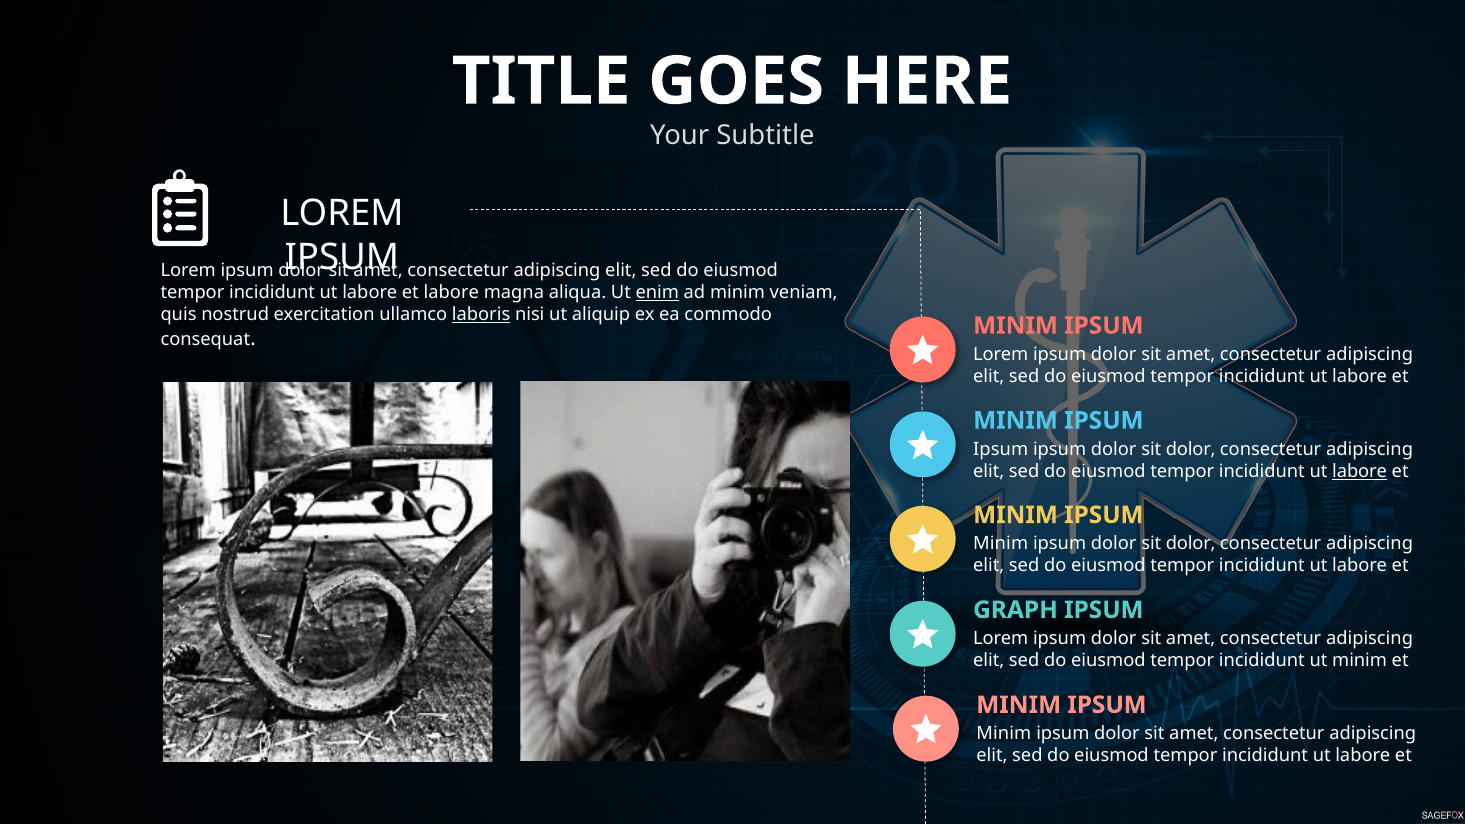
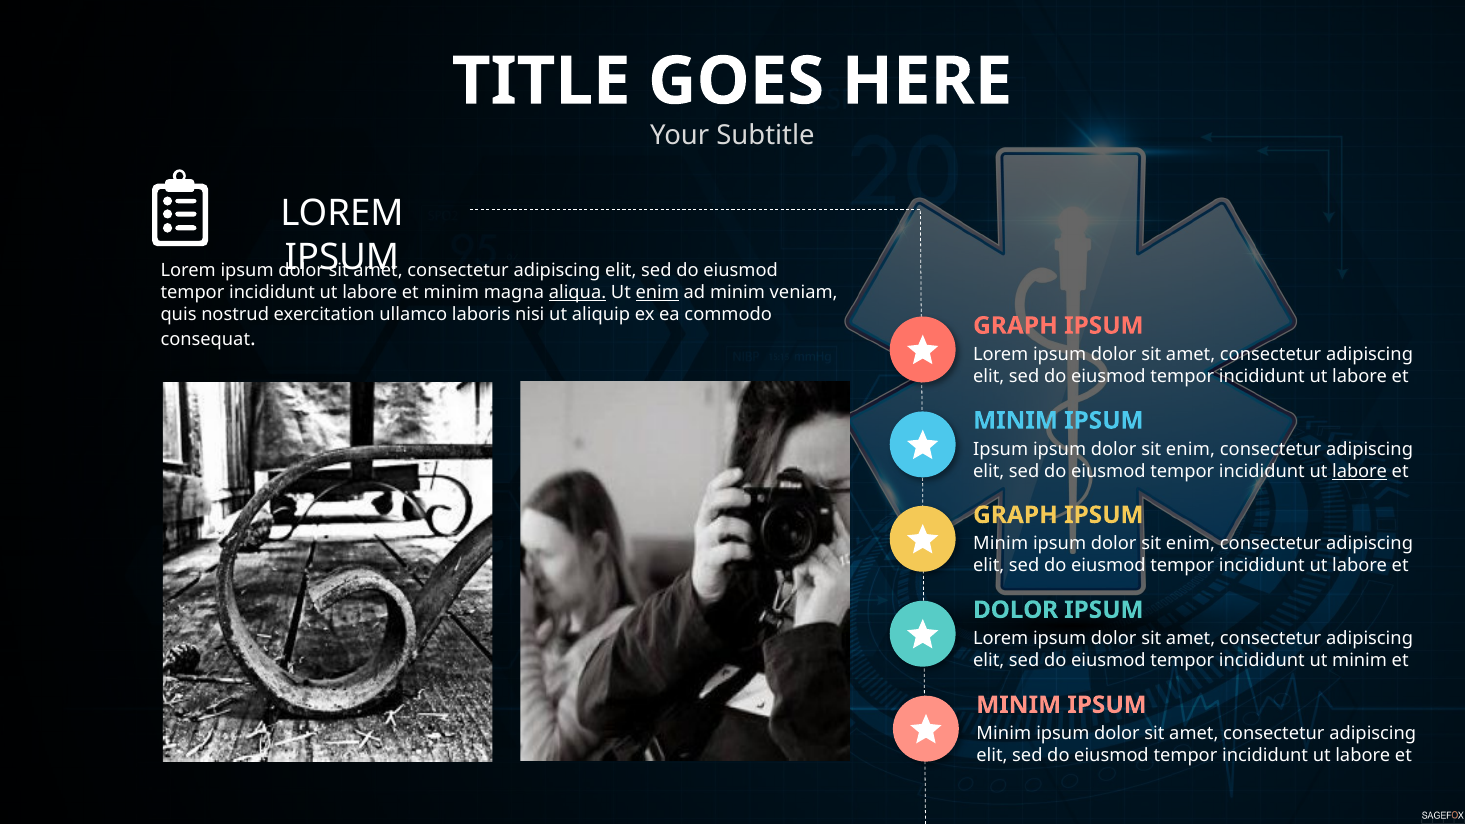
labore at (451, 292): labore -> minim
aliqua underline: none -> present
laboris underline: present -> none
MINIM at (1016, 326): MINIM -> GRAPH
dolor at (1191, 450): dolor -> enim
MINIM at (1016, 515): MINIM -> GRAPH
dolor at (1191, 544): dolor -> enim
GRAPH at (1015, 610): GRAPH -> DOLOR
